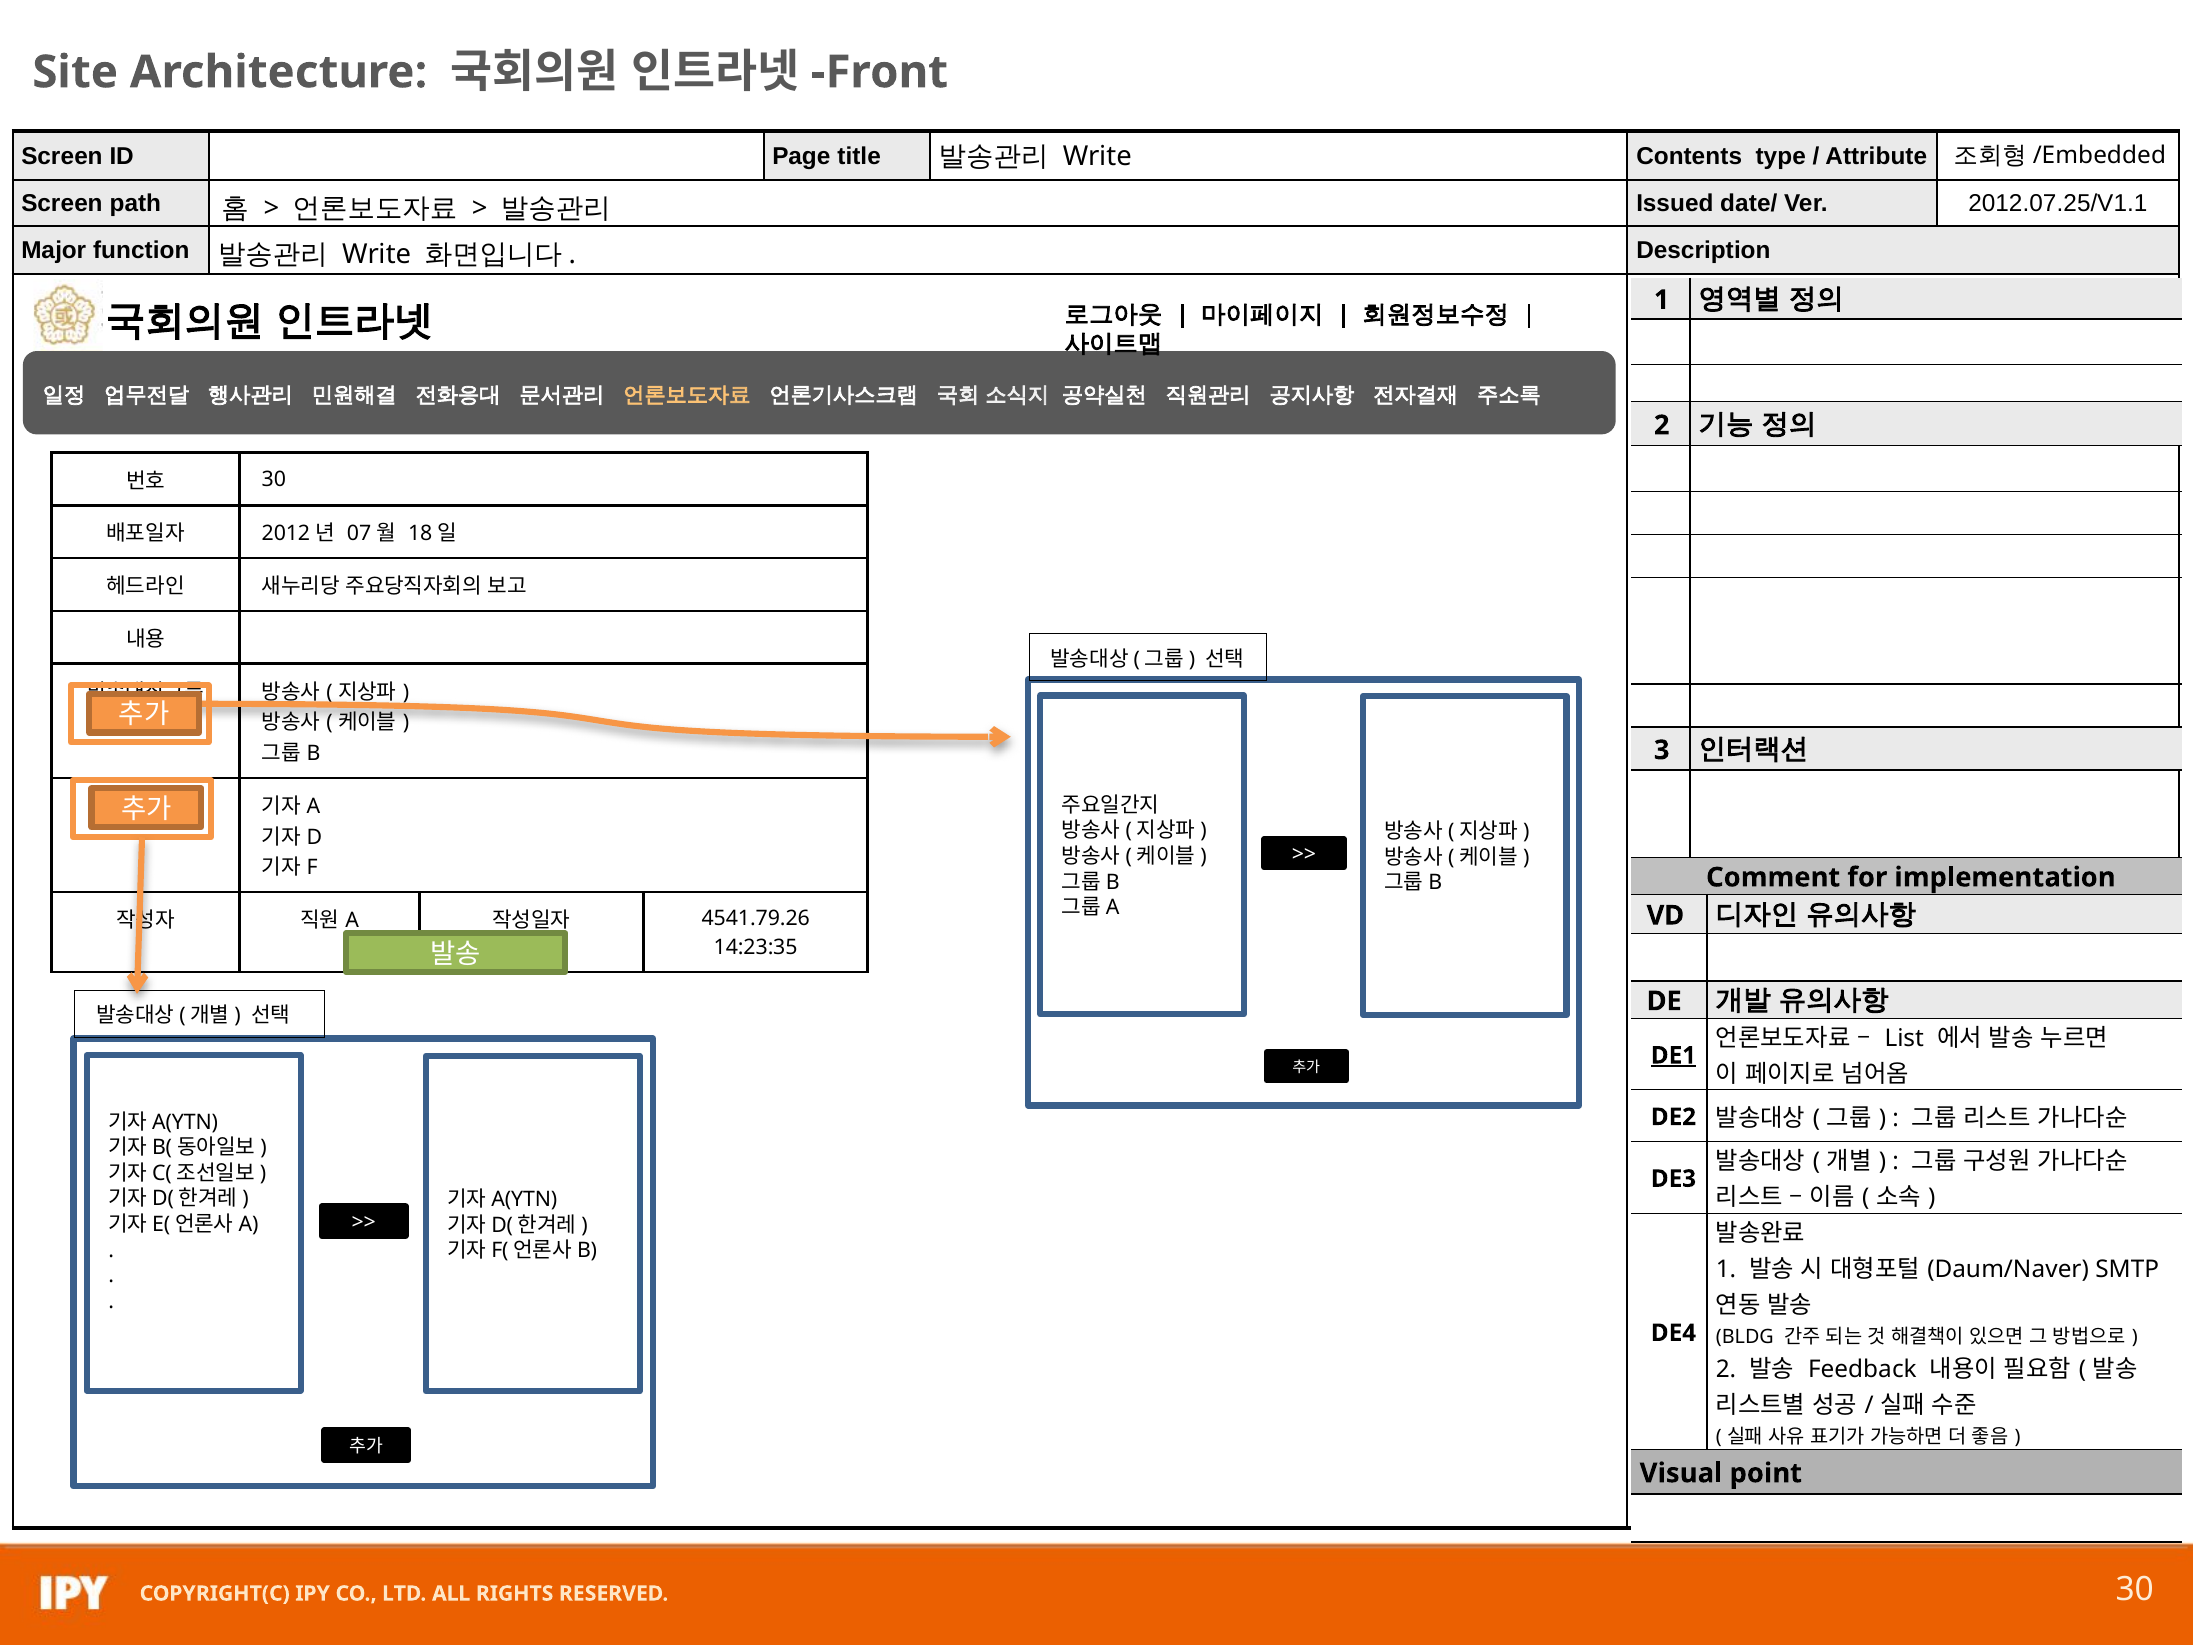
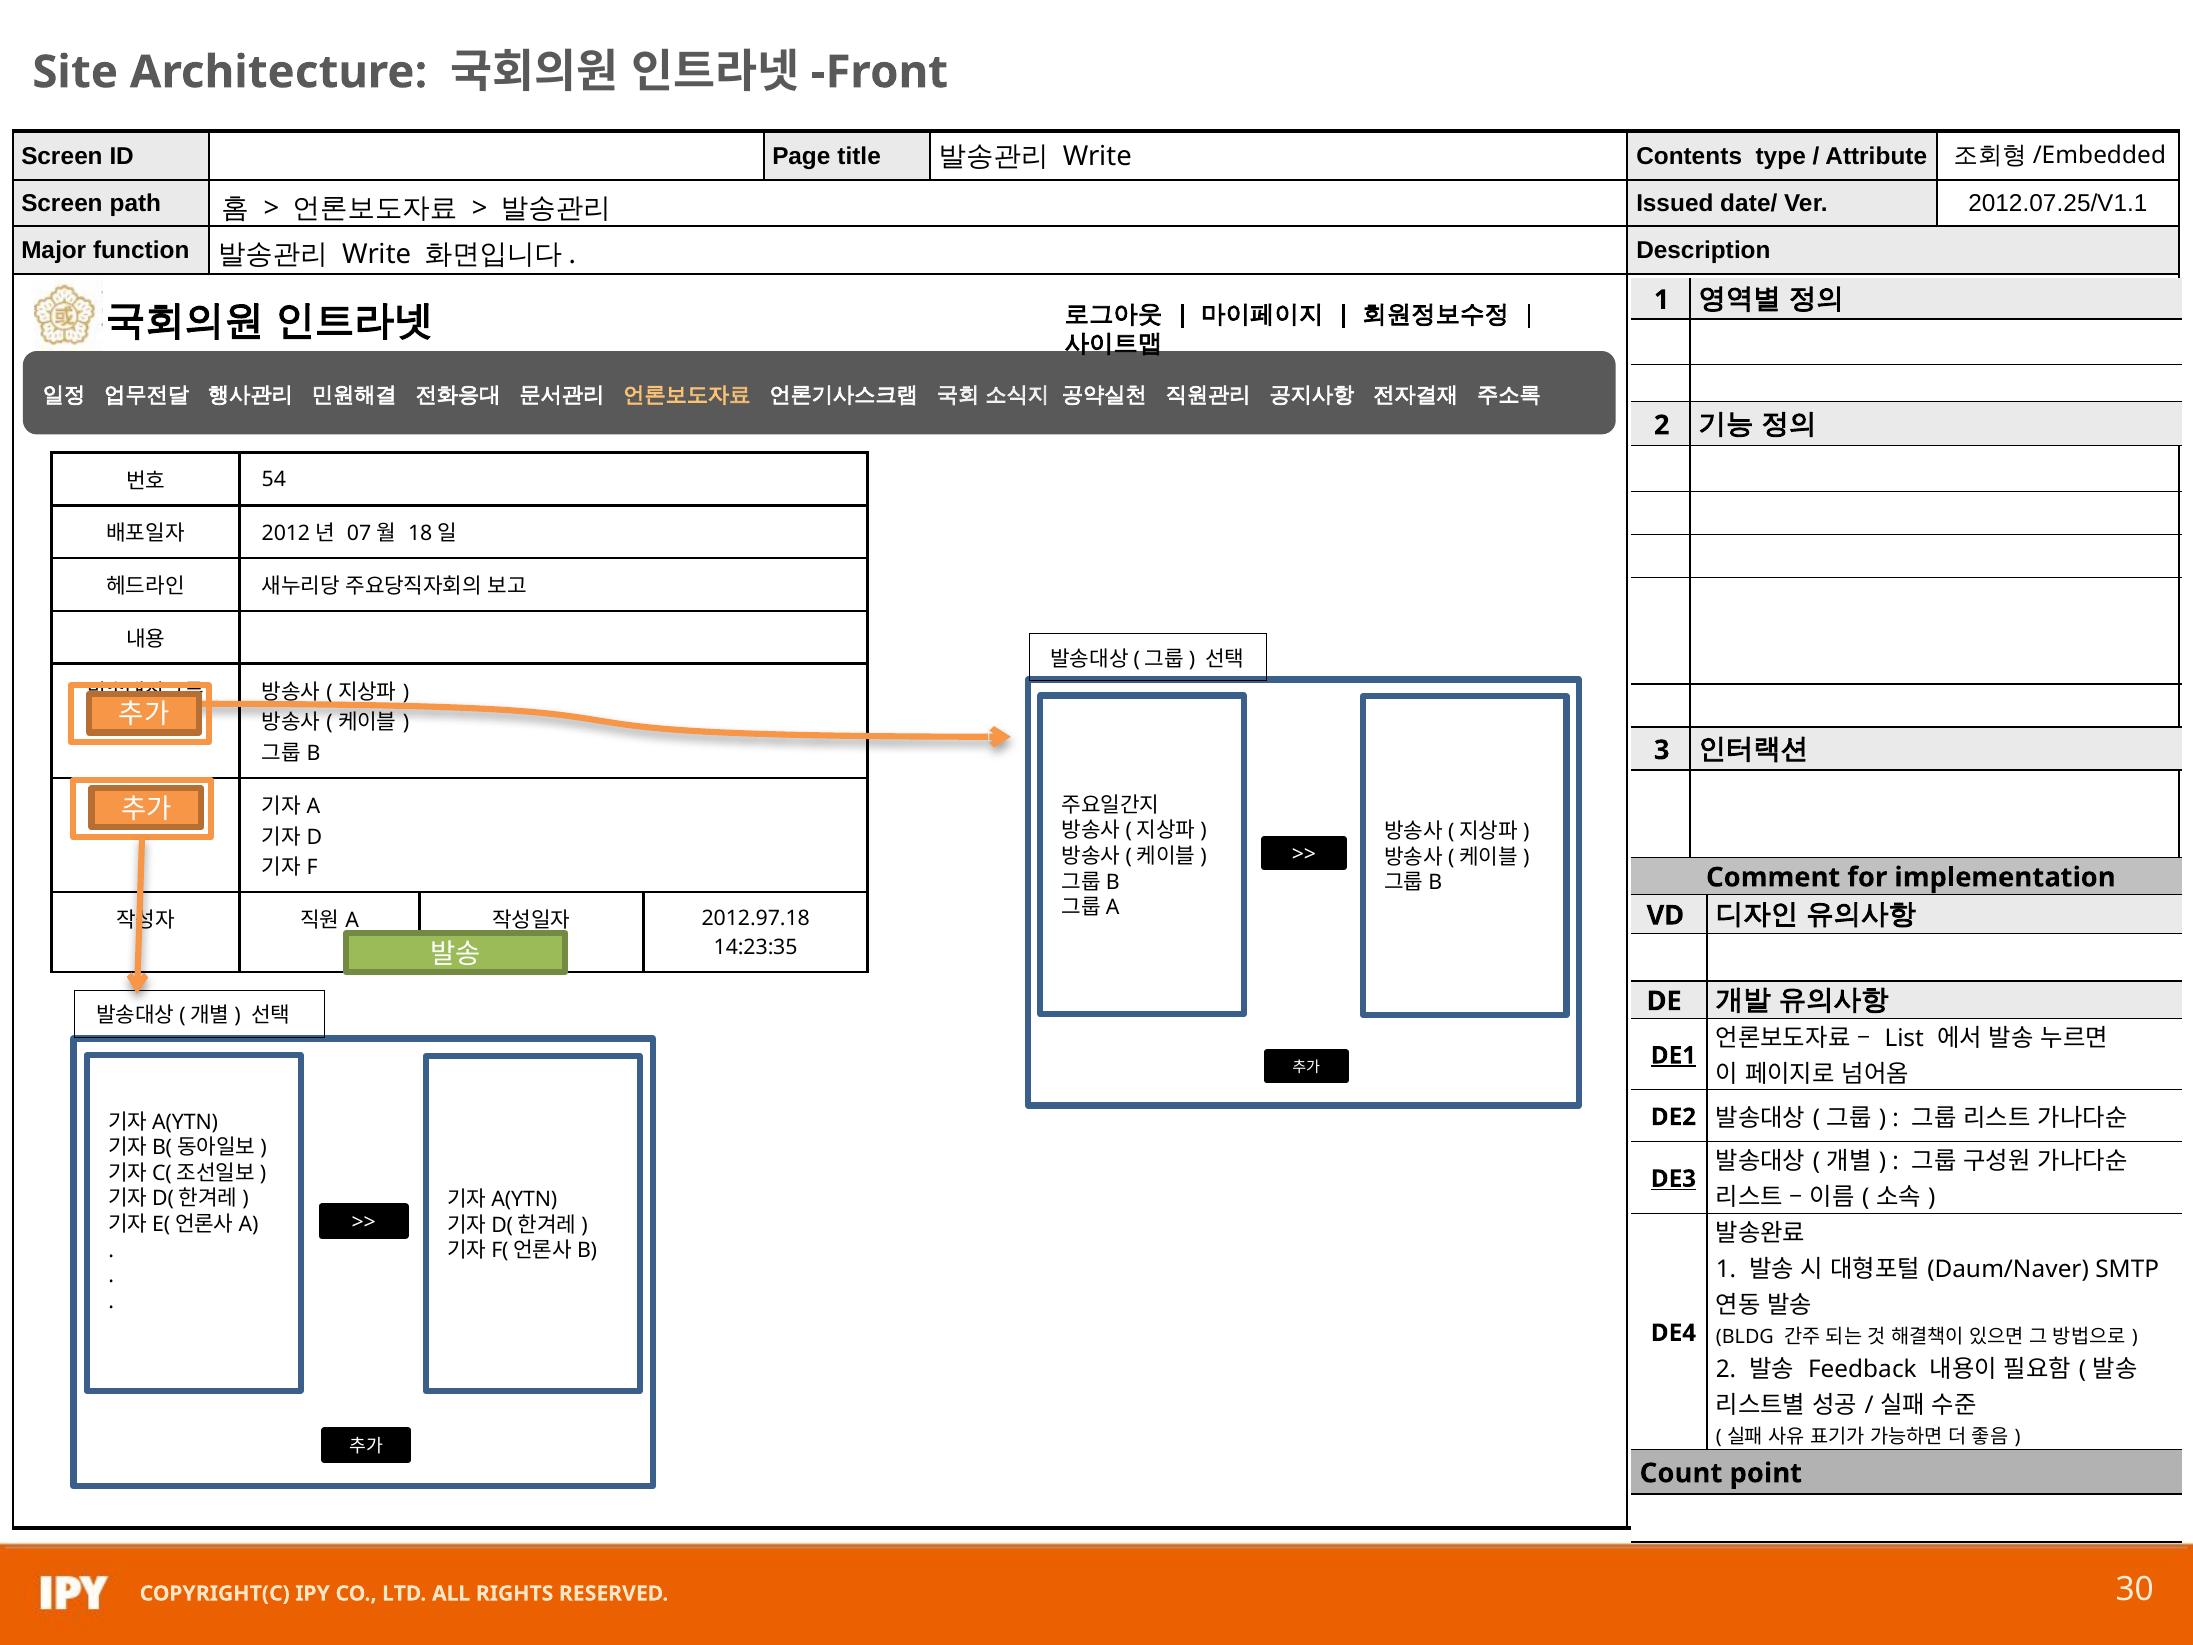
30 at (274, 479): 30 -> 54
4541.79.26: 4541.79.26 -> 2012.97.18
DE3 underline: none -> present
Visual: Visual -> Count
